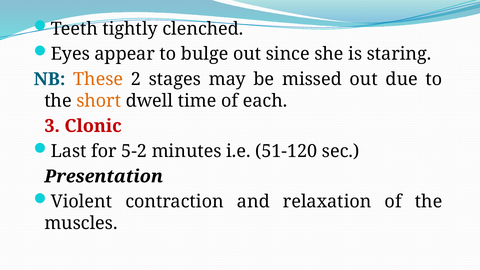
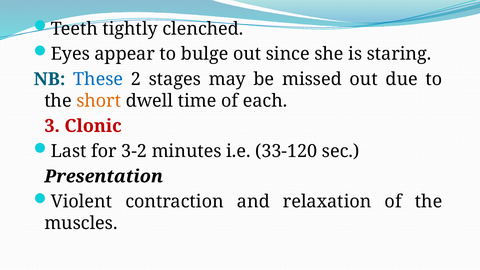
These colour: orange -> blue
5-2: 5-2 -> 3-2
51-120: 51-120 -> 33-120
